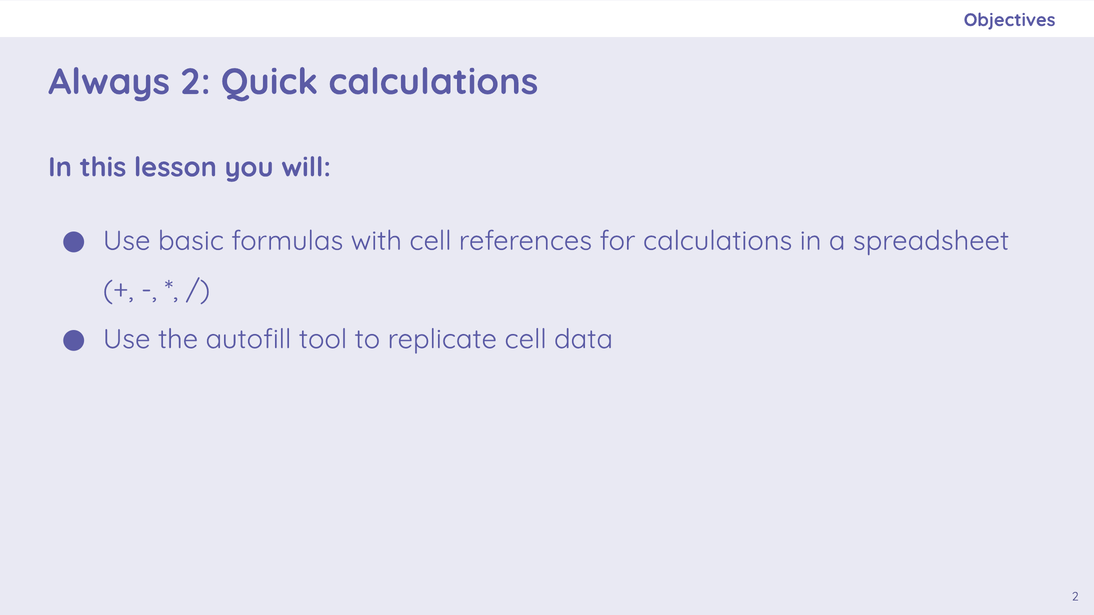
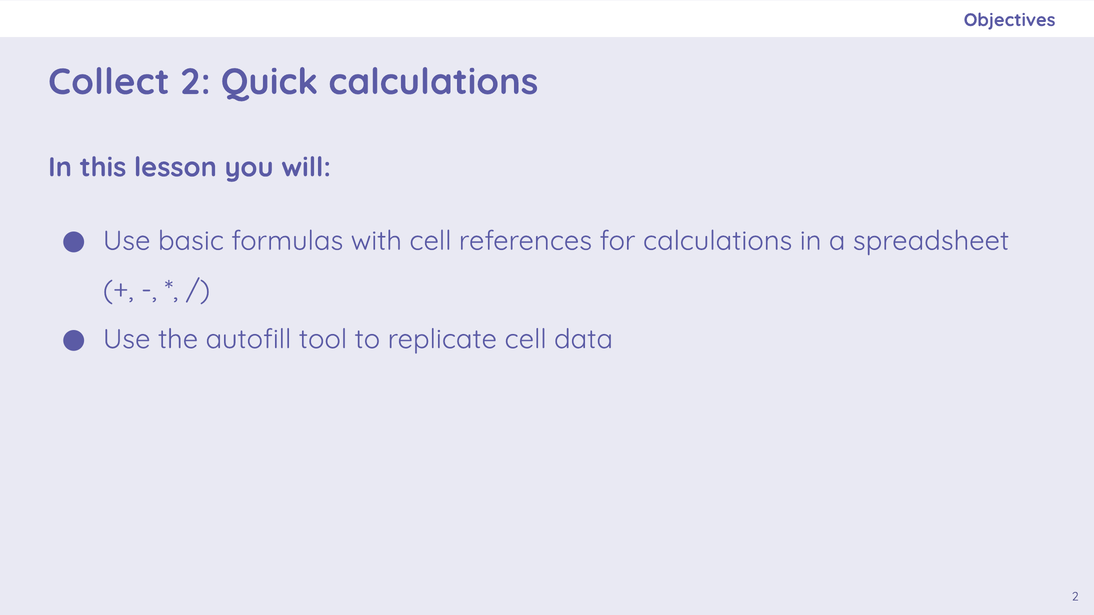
Always: Always -> Collect
